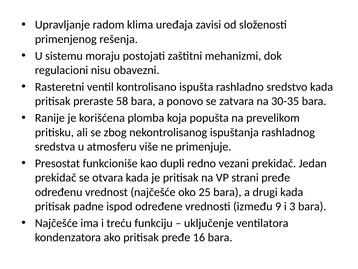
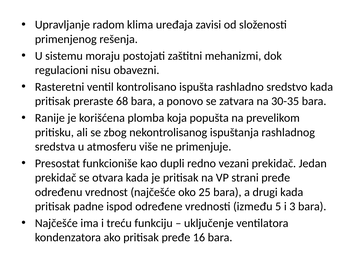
58: 58 -> 68
9: 9 -> 5
